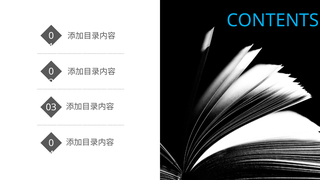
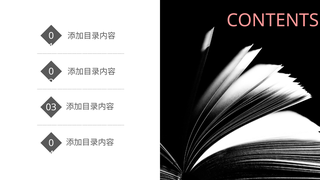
CONTENTS colour: light blue -> pink
